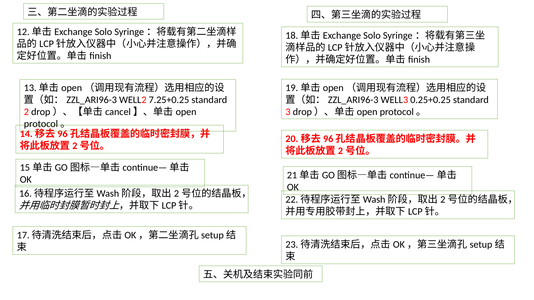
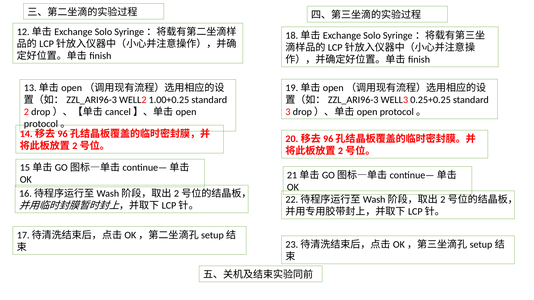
7.25+0.25: 7.25+0.25 -> 1.00+0.25
